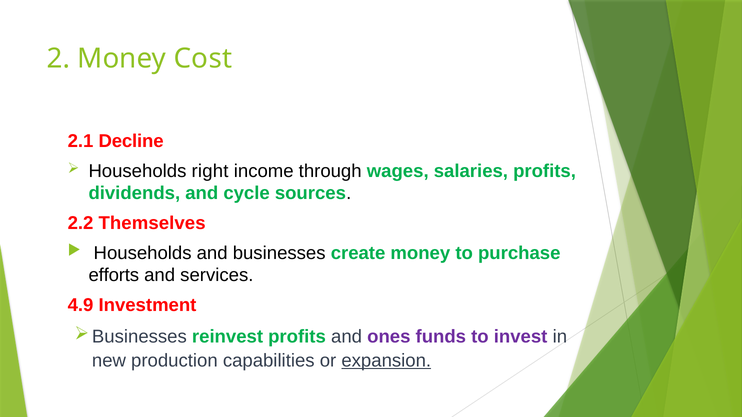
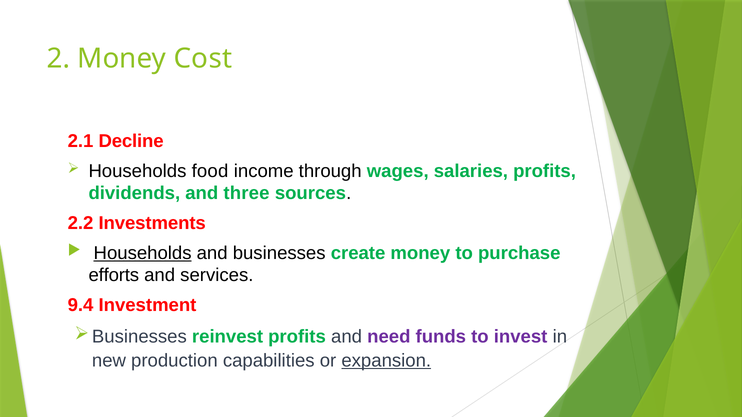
right: right -> food
cycle: cycle -> three
Themselves: Themselves -> Investments
Households at (143, 253) underline: none -> present
4.9: 4.9 -> 9.4
ones: ones -> need
